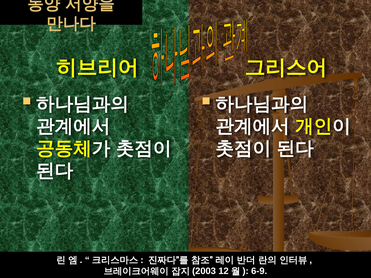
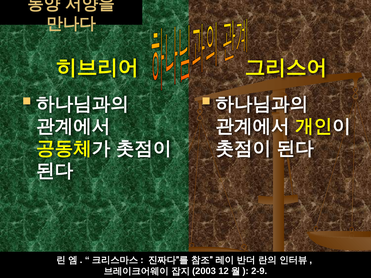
6-9: 6-9 -> 2-9
